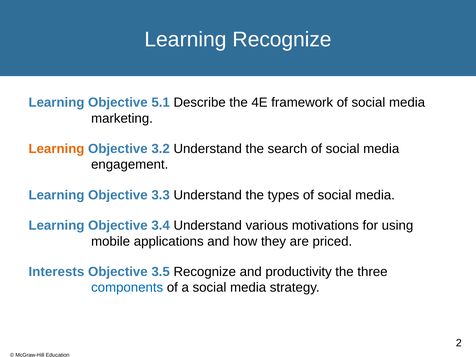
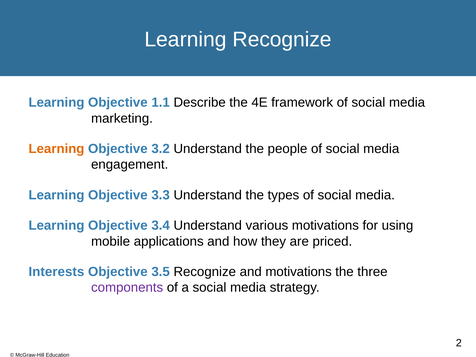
5.1: 5.1 -> 1.1
search: search -> people
and productivity: productivity -> motivations
components colour: blue -> purple
